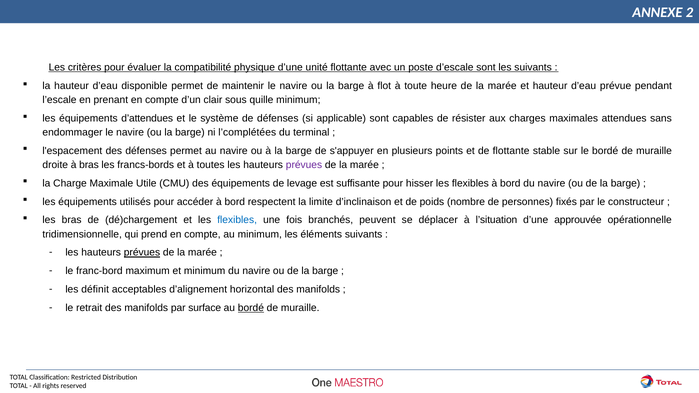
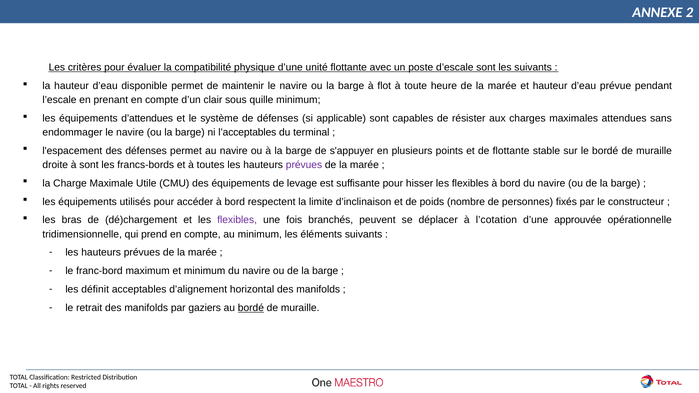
l’complétées: l’complétées -> l’acceptables
à bras: bras -> sont
flexibles at (237, 220) colour: blue -> purple
l’situation: l’situation -> l’cotation
prévues at (142, 253) underline: present -> none
surface: surface -> gaziers
